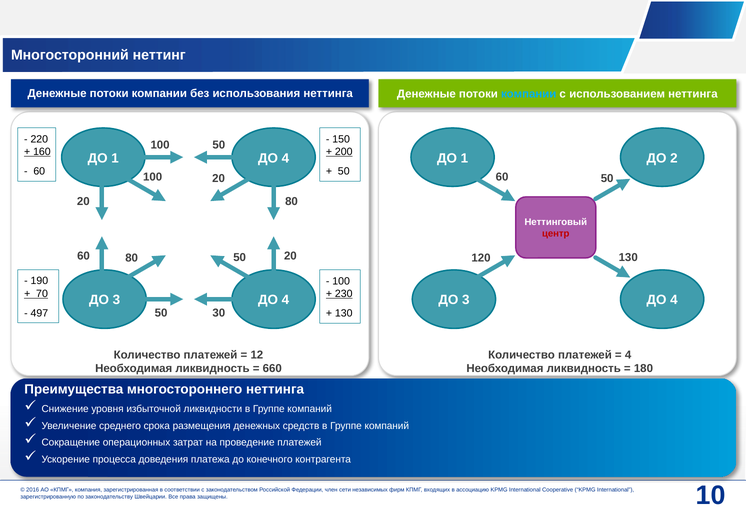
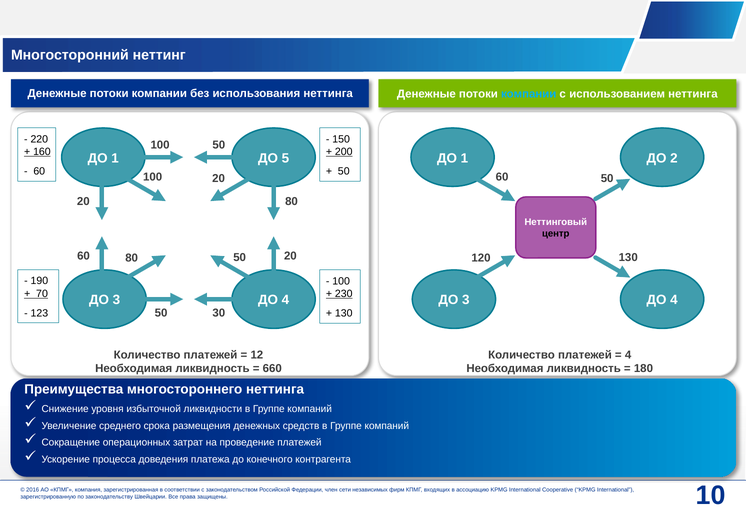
4 at (285, 158): 4 -> 5
центр colour: red -> black
497: 497 -> 123
